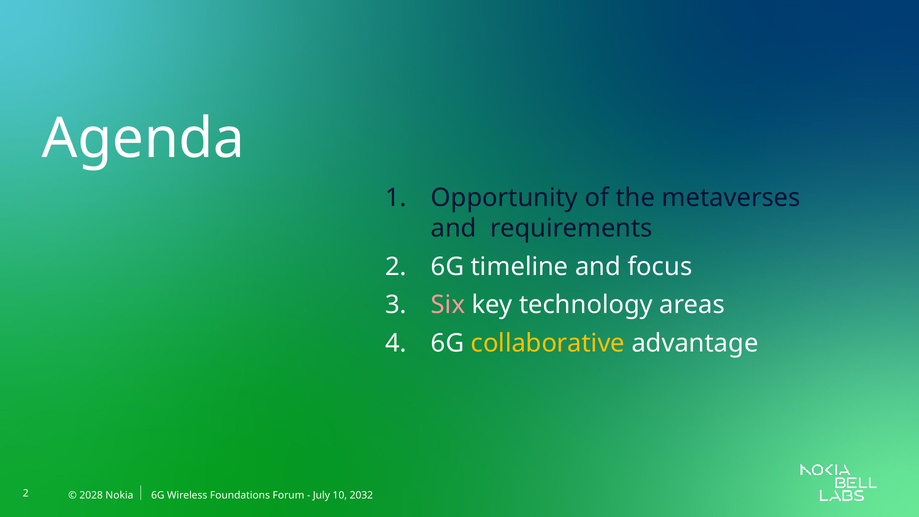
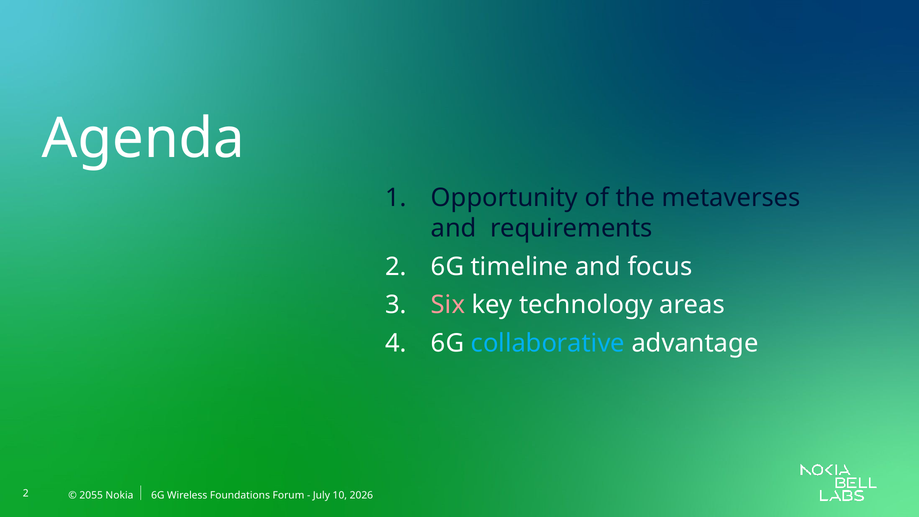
collaborative colour: yellow -> light blue
2028: 2028 -> 2055
2032: 2032 -> 2026
